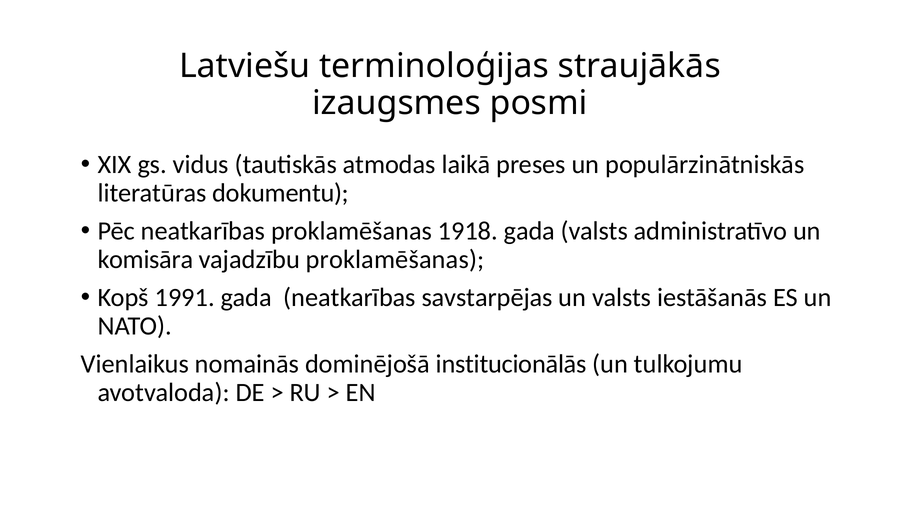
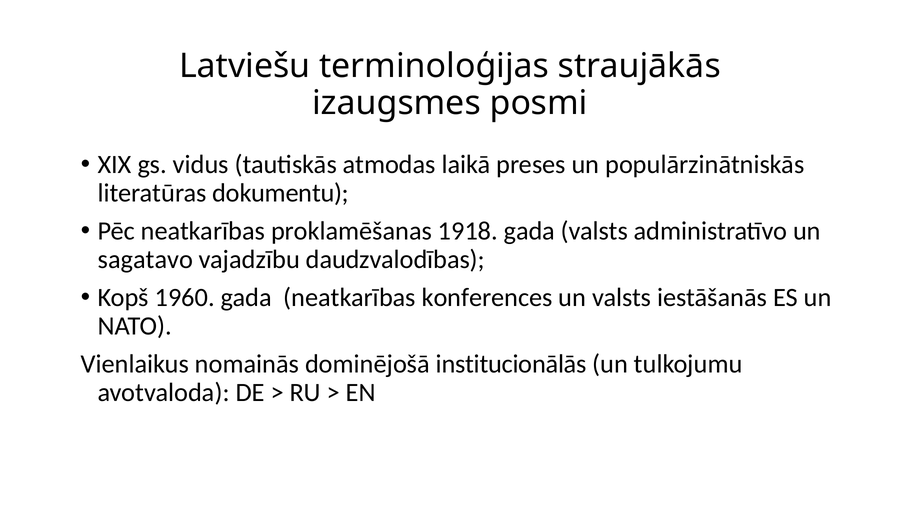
komisāra: komisāra -> sagatavo
vajadzību proklamēšanas: proklamēšanas -> daudzvalodības
1991: 1991 -> 1960
savstarpējas: savstarpējas -> konferences
